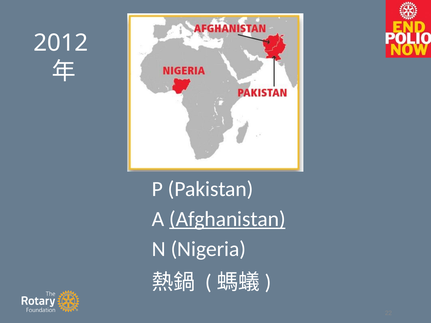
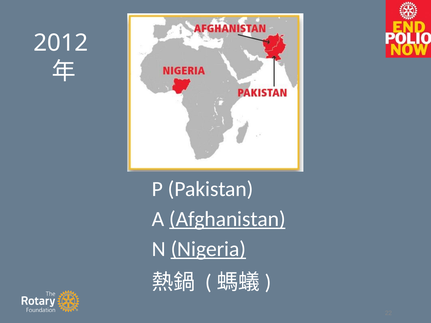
Nigeria underline: none -> present
